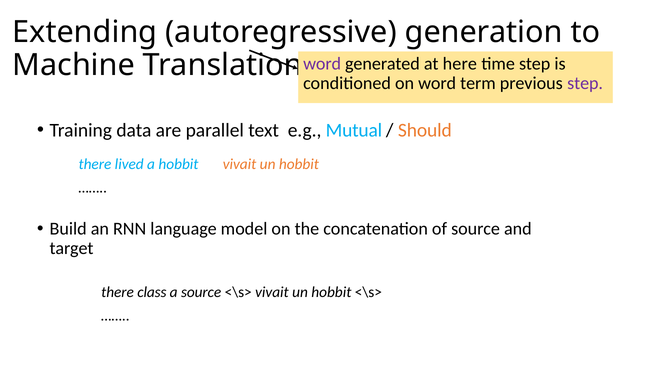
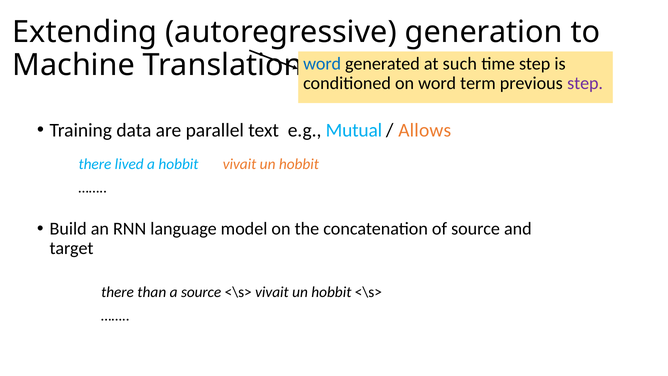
word at (322, 64) colour: purple -> blue
here: here -> such
Should: Should -> Allows
class: class -> than
